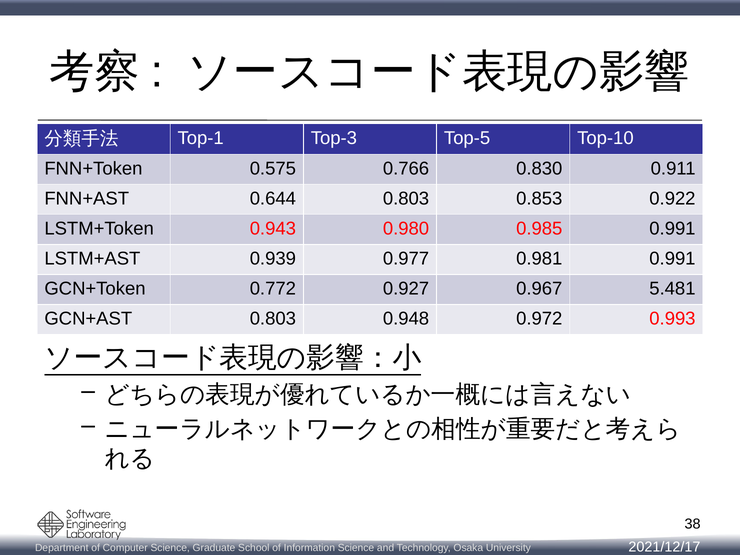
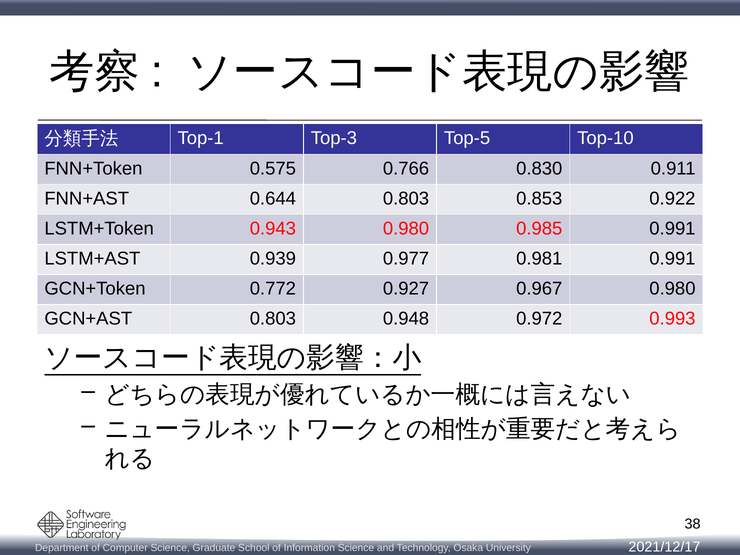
0.967 5.481: 5.481 -> 0.980
